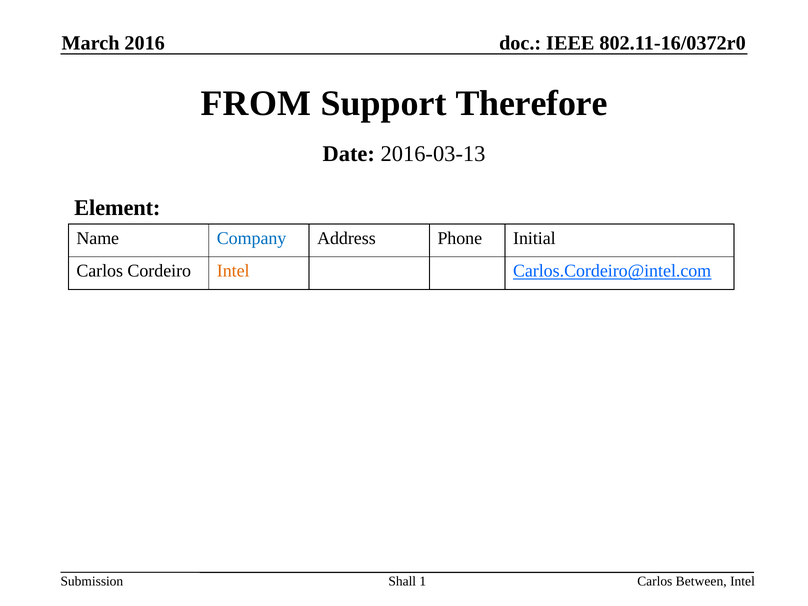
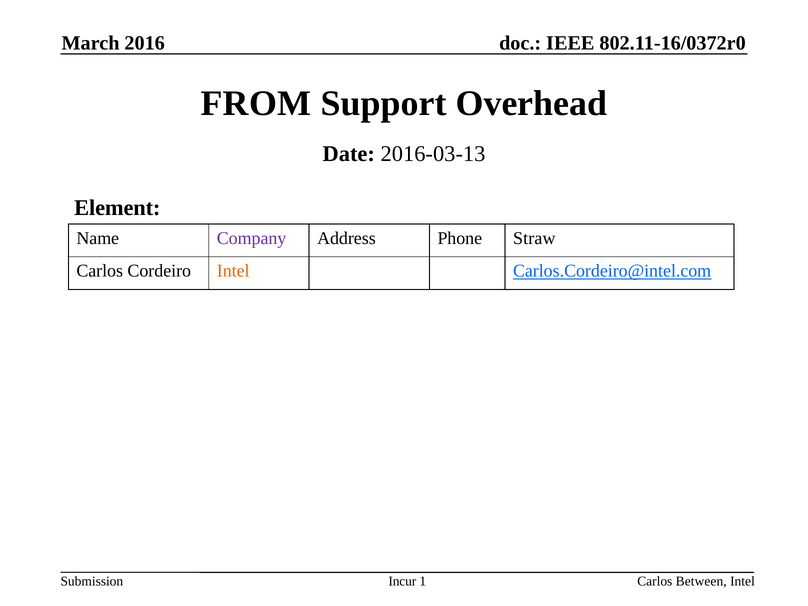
Therefore: Therefore -> Overhead
Company colour: blue -> purple
Initial: Initial -> Straw
Shall: Shall -> Incur
